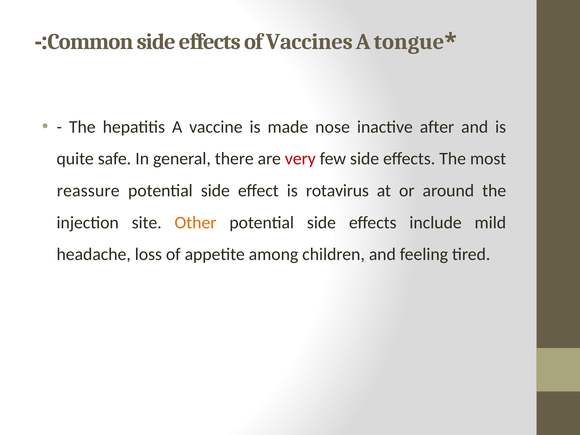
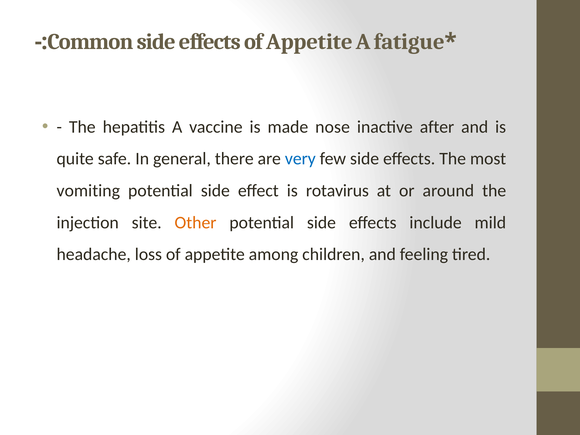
effects of Vaccines: Vaccines -> Appetite
tongue: tongue -> fatigue
very colour: red -> blue
reassure: reassure -> vomiting
